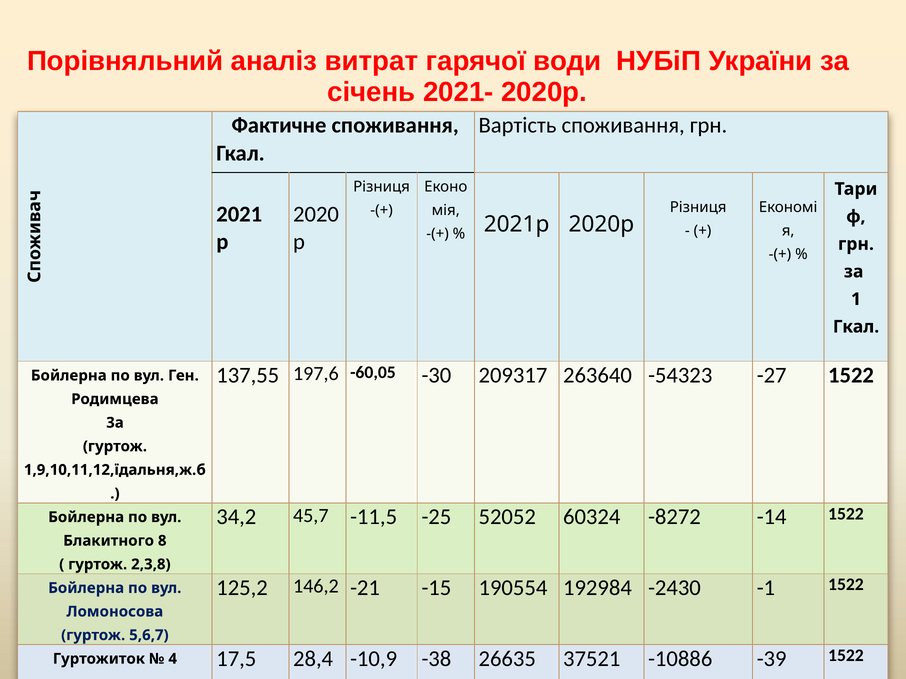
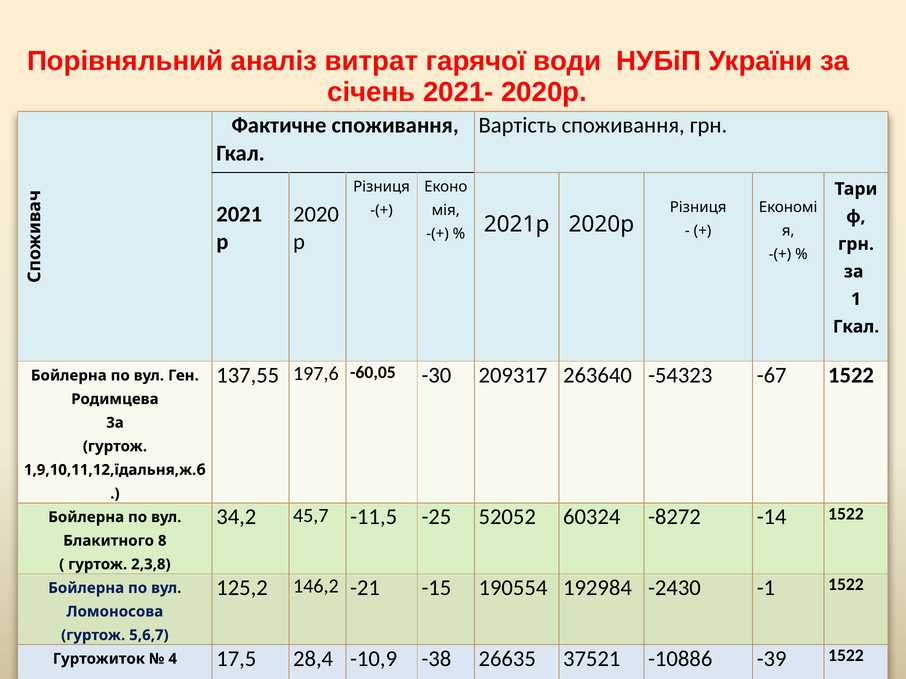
-27: -27 -> -67
